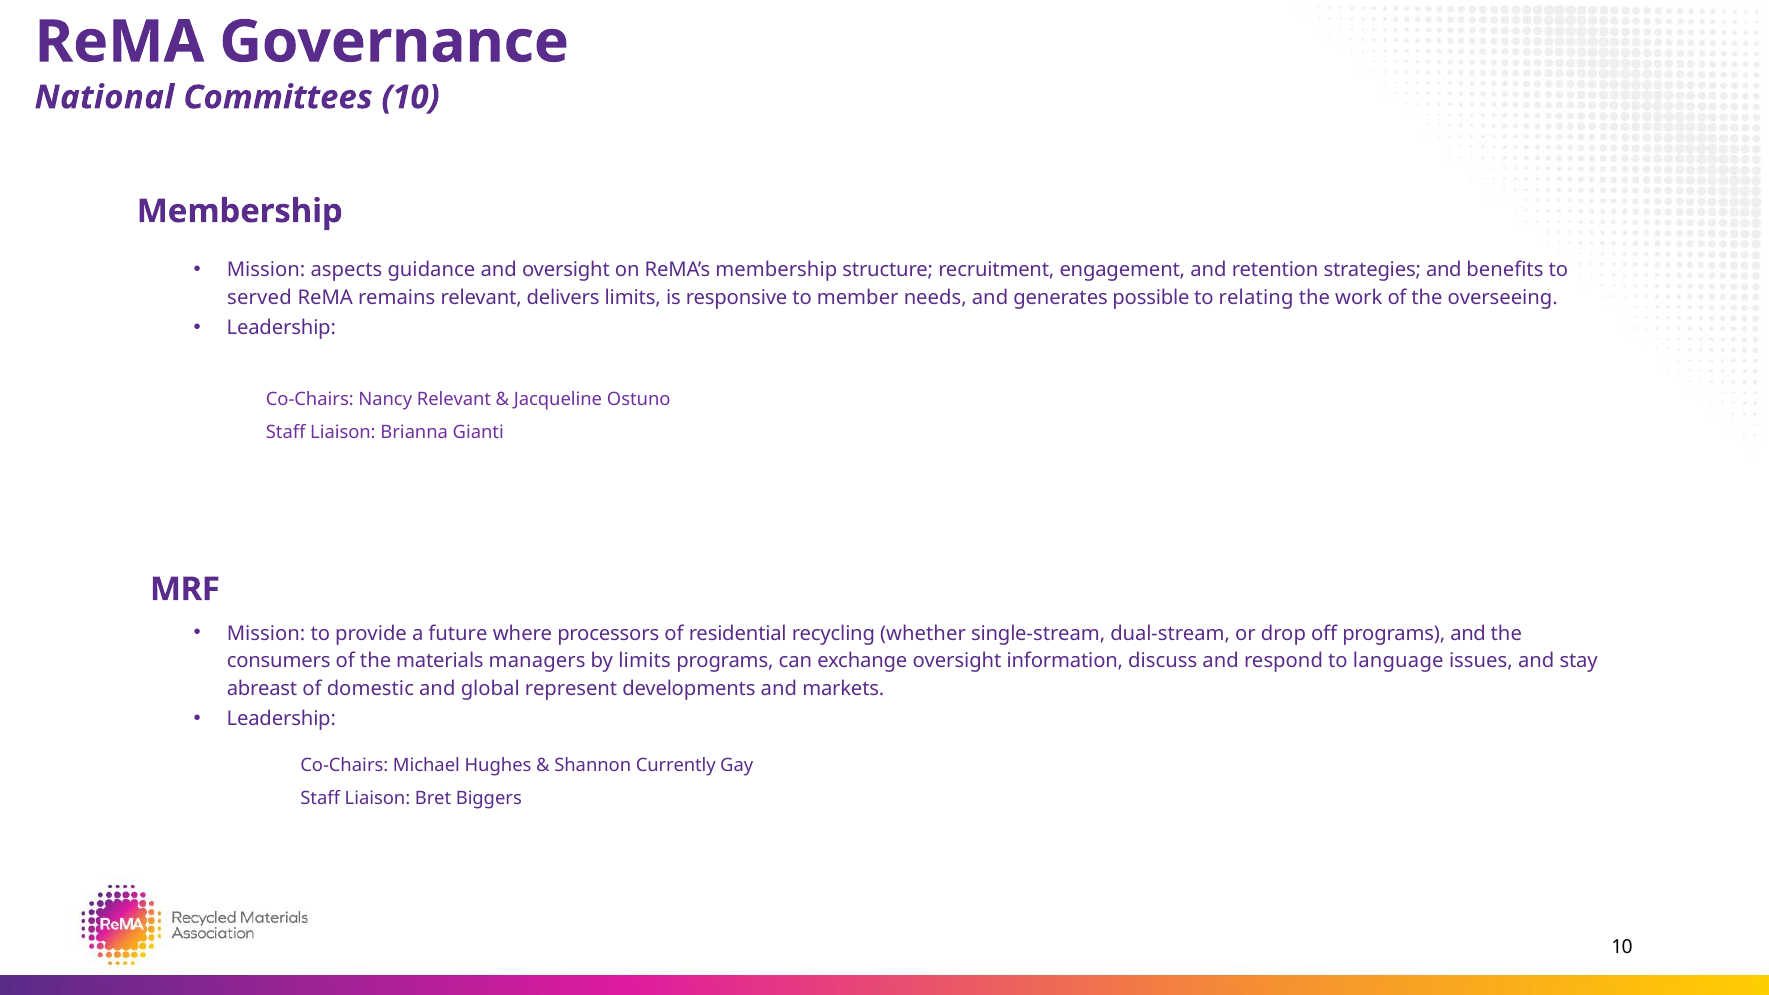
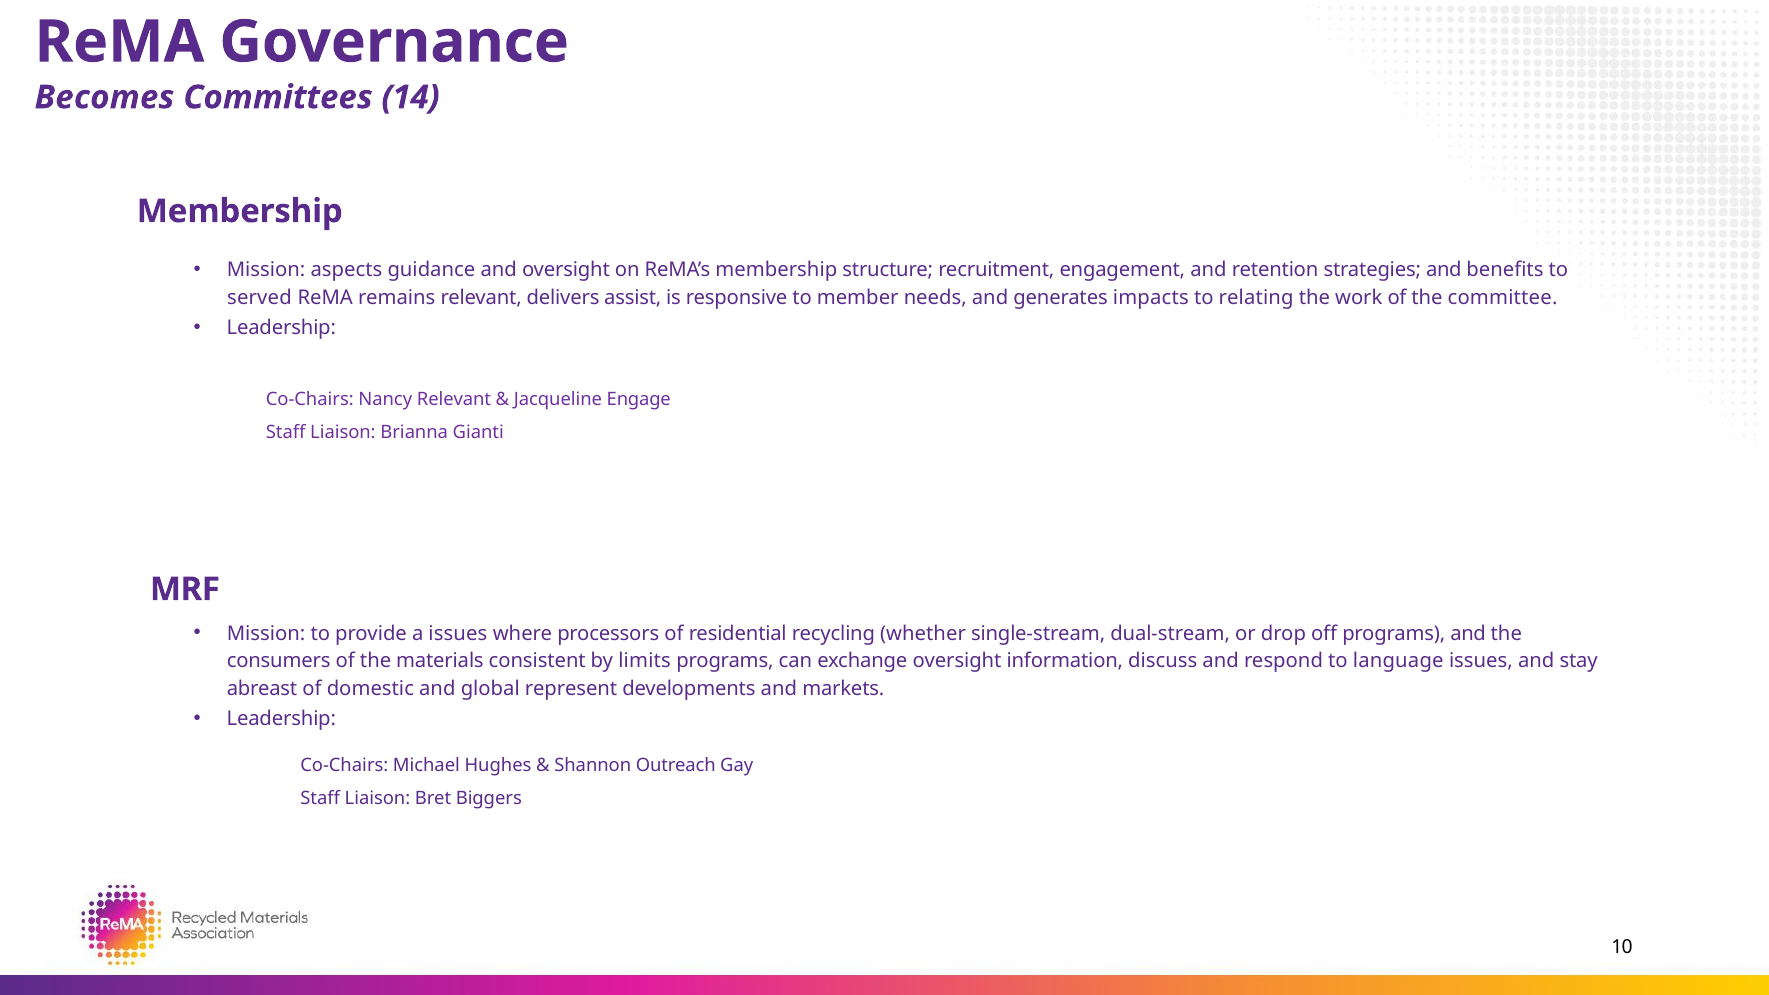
National: National -> Becomes
Committees 10: 10 -> 14
delivers limits: limits -> assist
possible: possible -> impacts
overseeing: overseeing -> committee
Ostuno: Ostuno -> Engage
a future: future -> issues
managers: managers -> consistent
Currently: Currently -> Outreach
